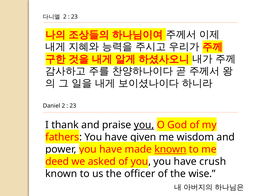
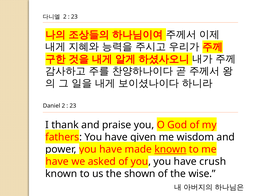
you at (144, 125) underline: present -> none
deed at (57, 161): deed -> have
officer: officer -> shown
